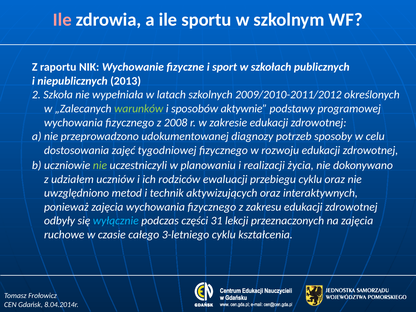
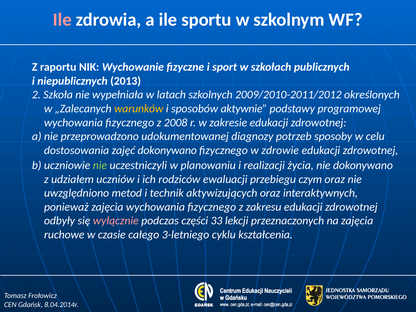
warunków colour: light green -> yellow
zajęć tygodniowej: tygodniowej -> dokonywano
rozwoju: rozwoju -> zdrowie
przebiegu cyklu: cyklu -> czym
wyłącznie colour: light blue -> pink
31: 31 -> 33
